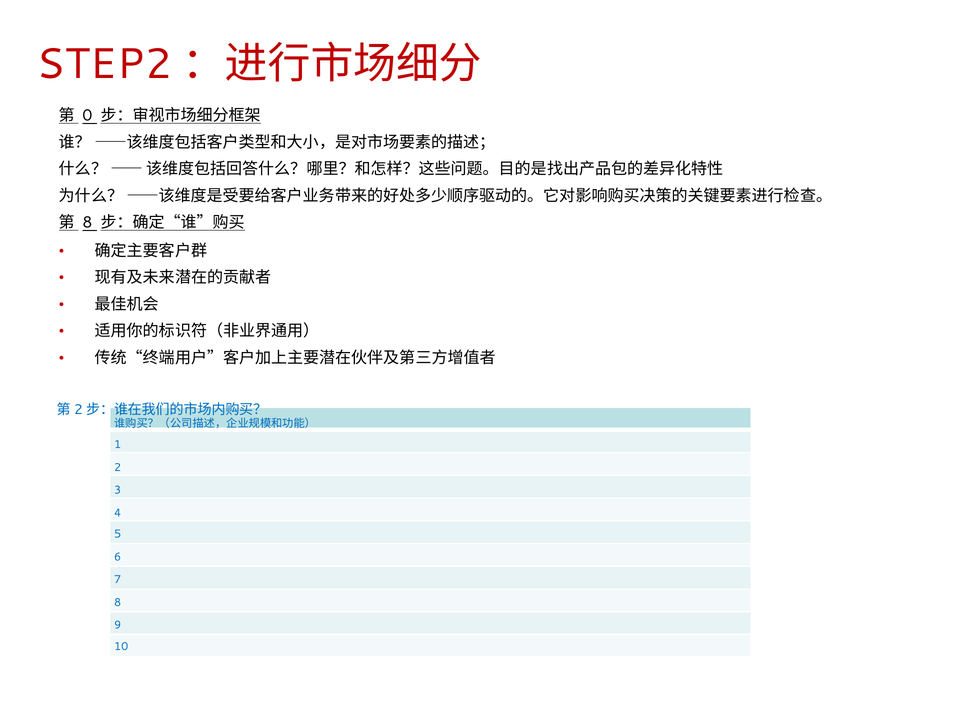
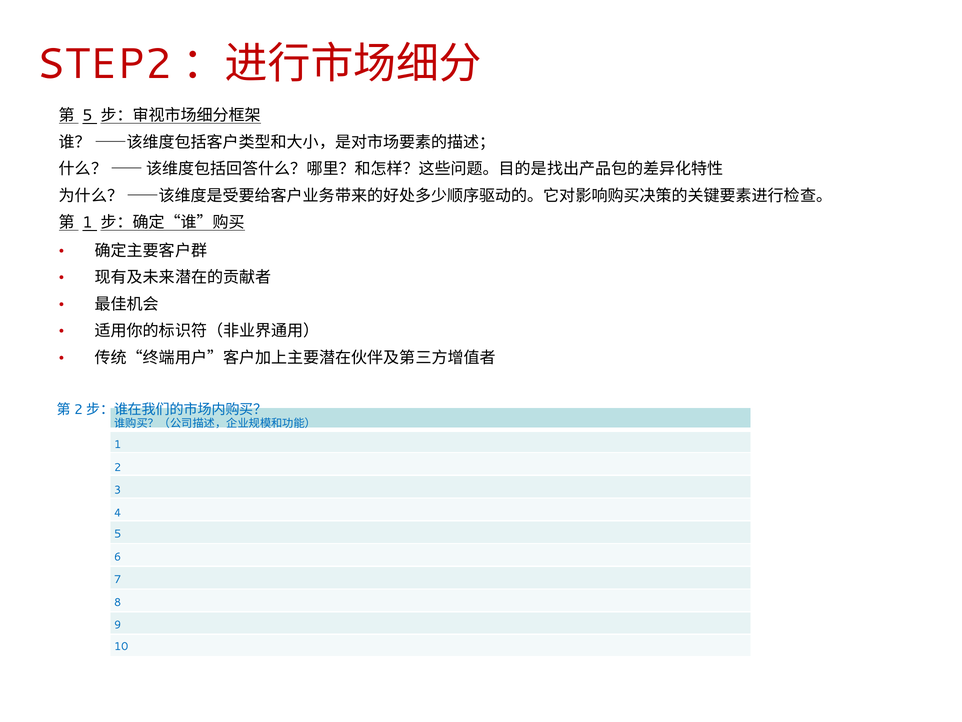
0 at (87, 115): 0 -> 5
8 at (87, 222): 8 -> 1
